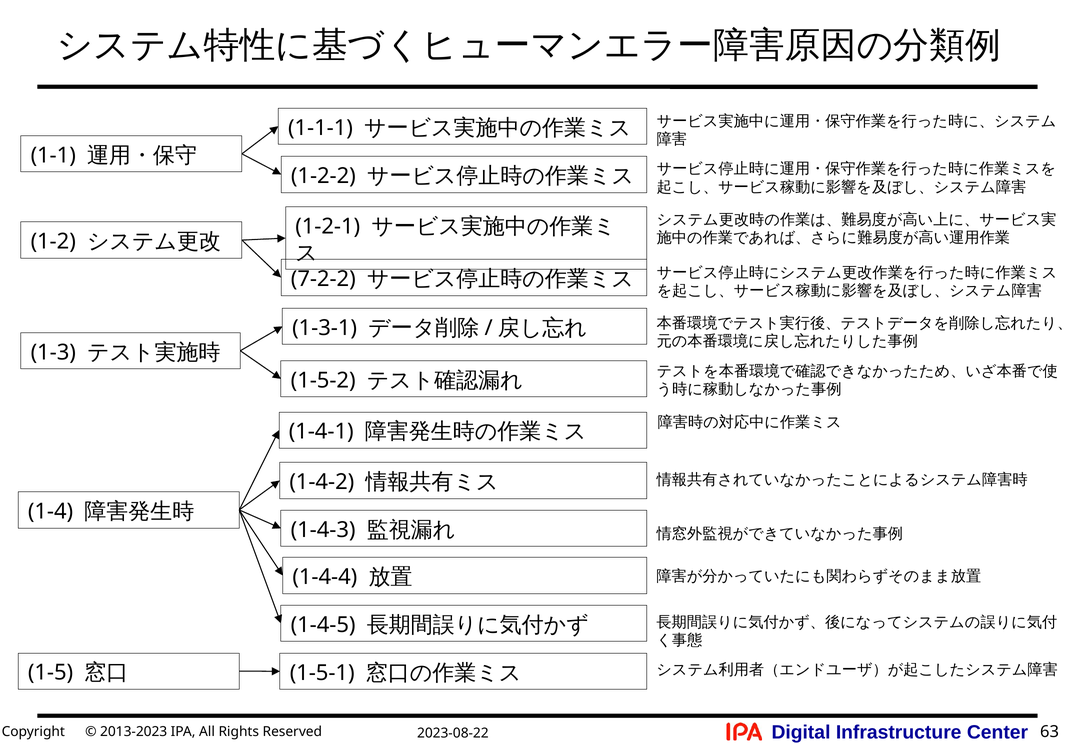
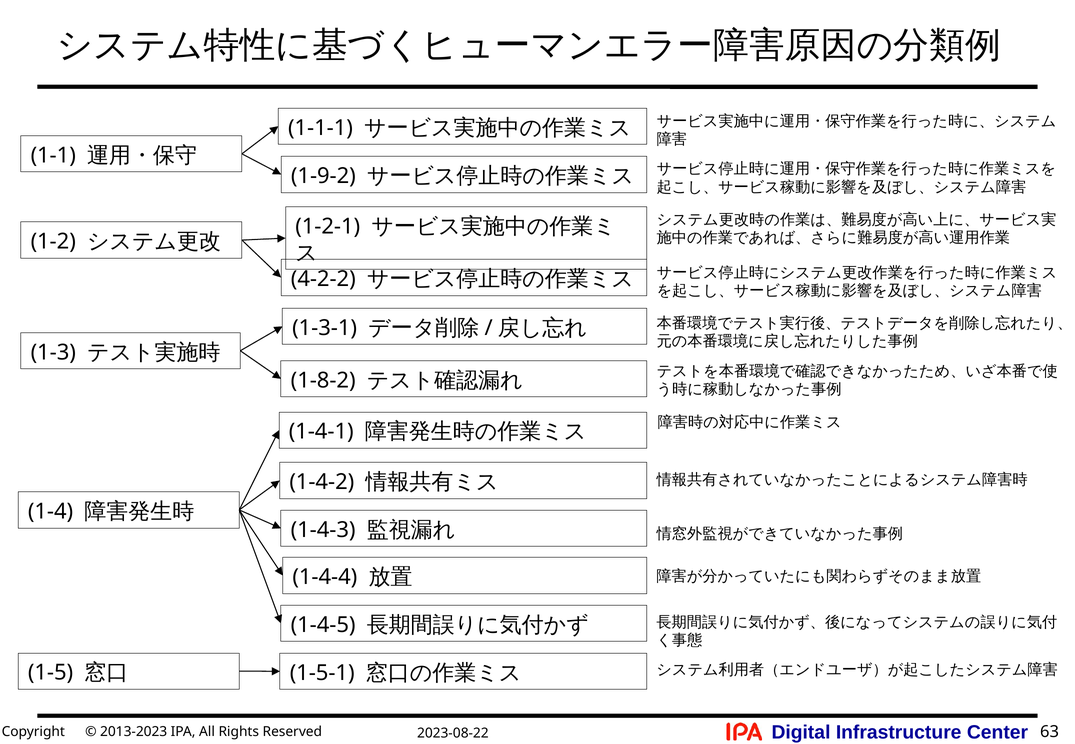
1-2-2: 1-2-2 -> 1-9-2
7-2-2: 7-2-2 -> 4-2-2
1-5-2: 1-5-2 -> 1-8-2
